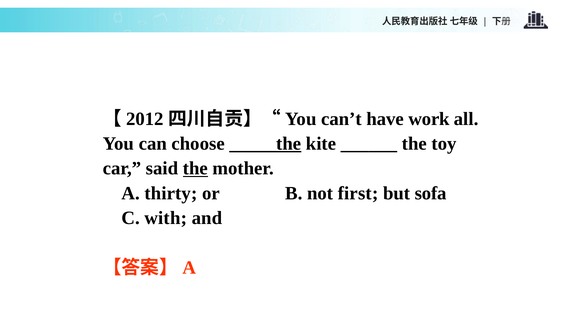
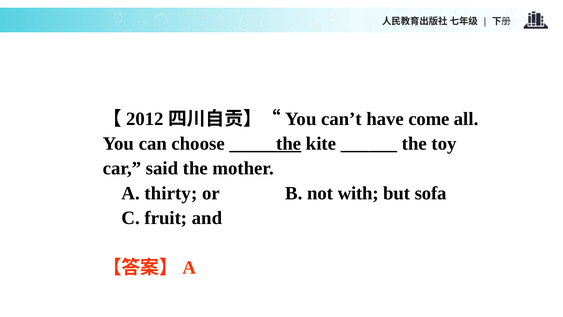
work: work -> come
the at (195, 168) underline: present -> none
first: first -> with
with: with -> fruit
